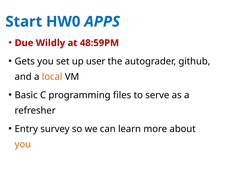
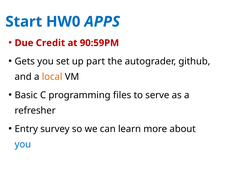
Wildly: Wildly -> Credit
48:59PM: 48:59PM -> 90:59PM
user: user -> part
you at (23, 144) colour: orange -> blue
